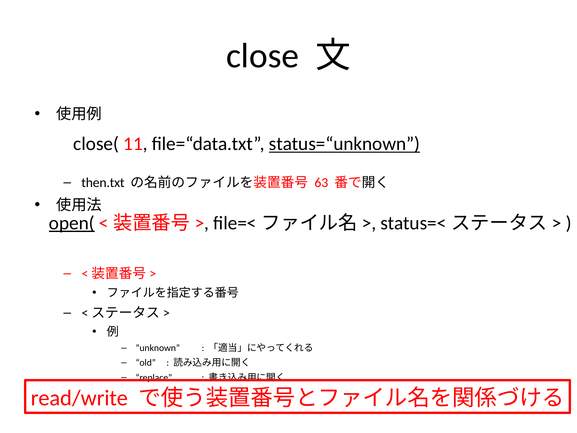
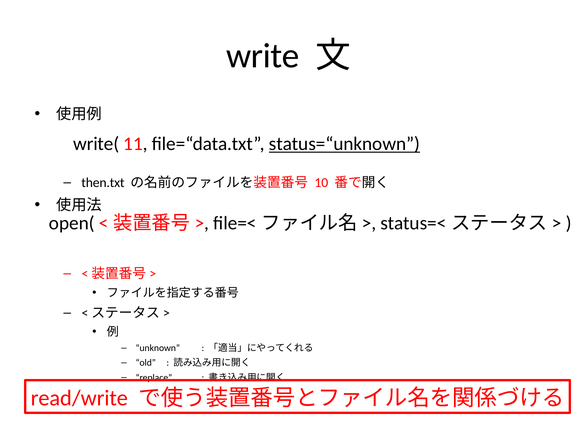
close: close -> write
close(: close( -> write(
63: 63 -> 10
open( underline: present -> none
